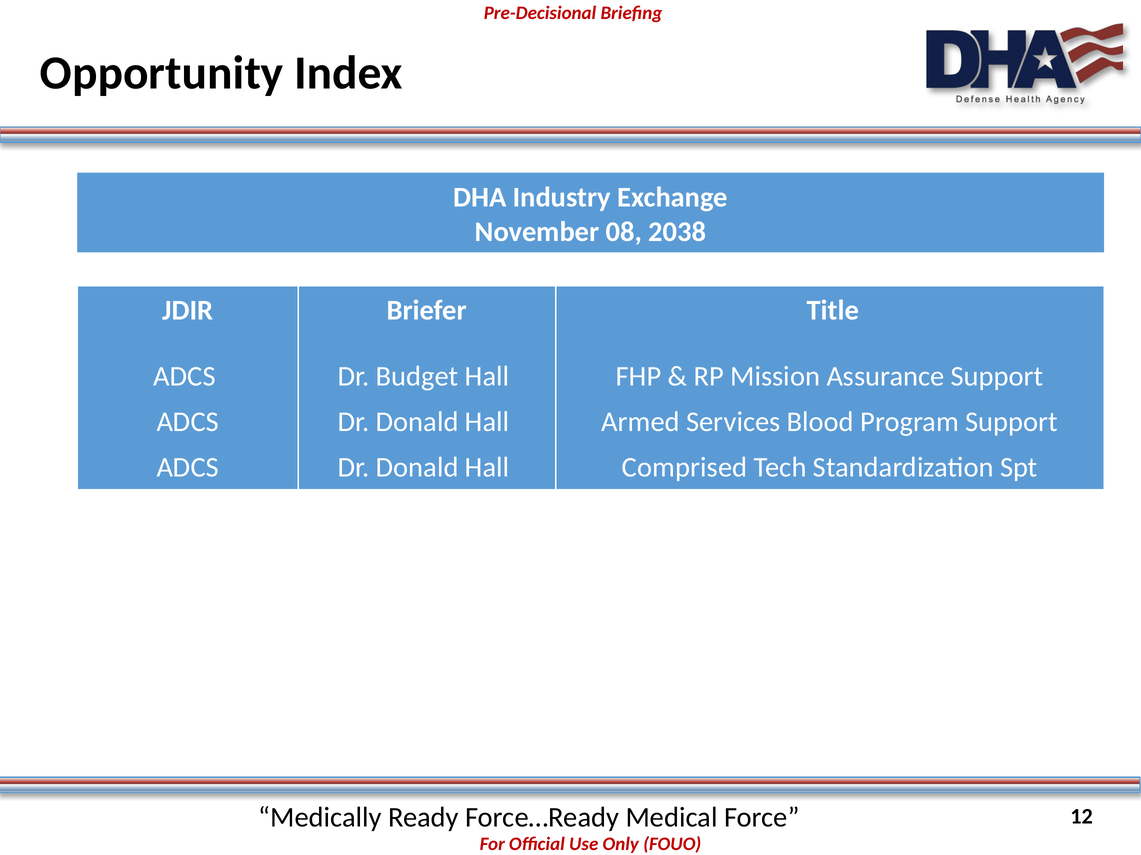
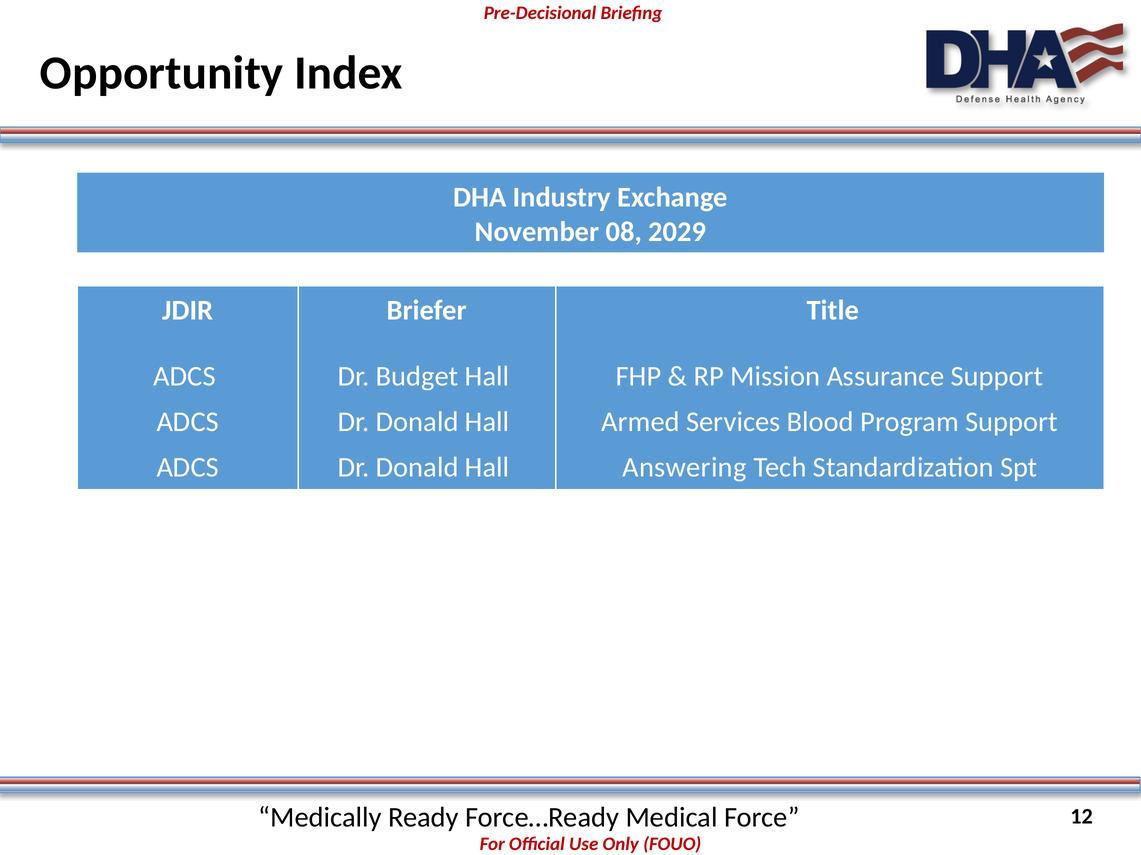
2038: 2038 -> 2029
Comprised: Comprised -> Answering
